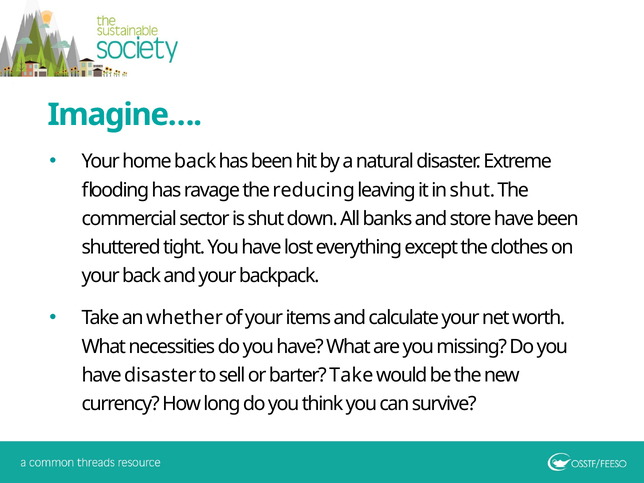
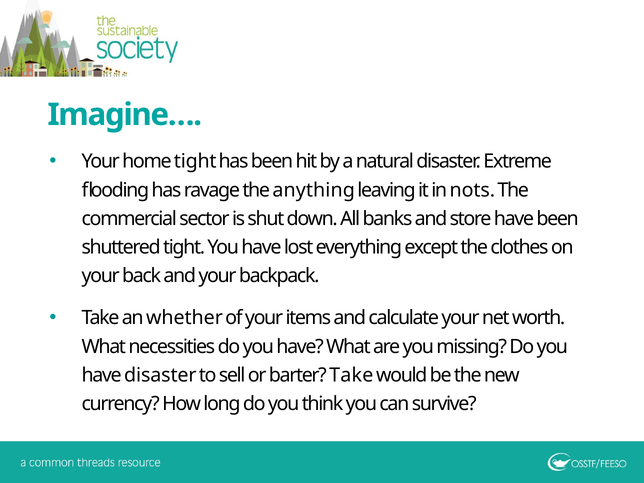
home back: back -> tight
reducing: reducing -> anything
in shut: shut -> nots
